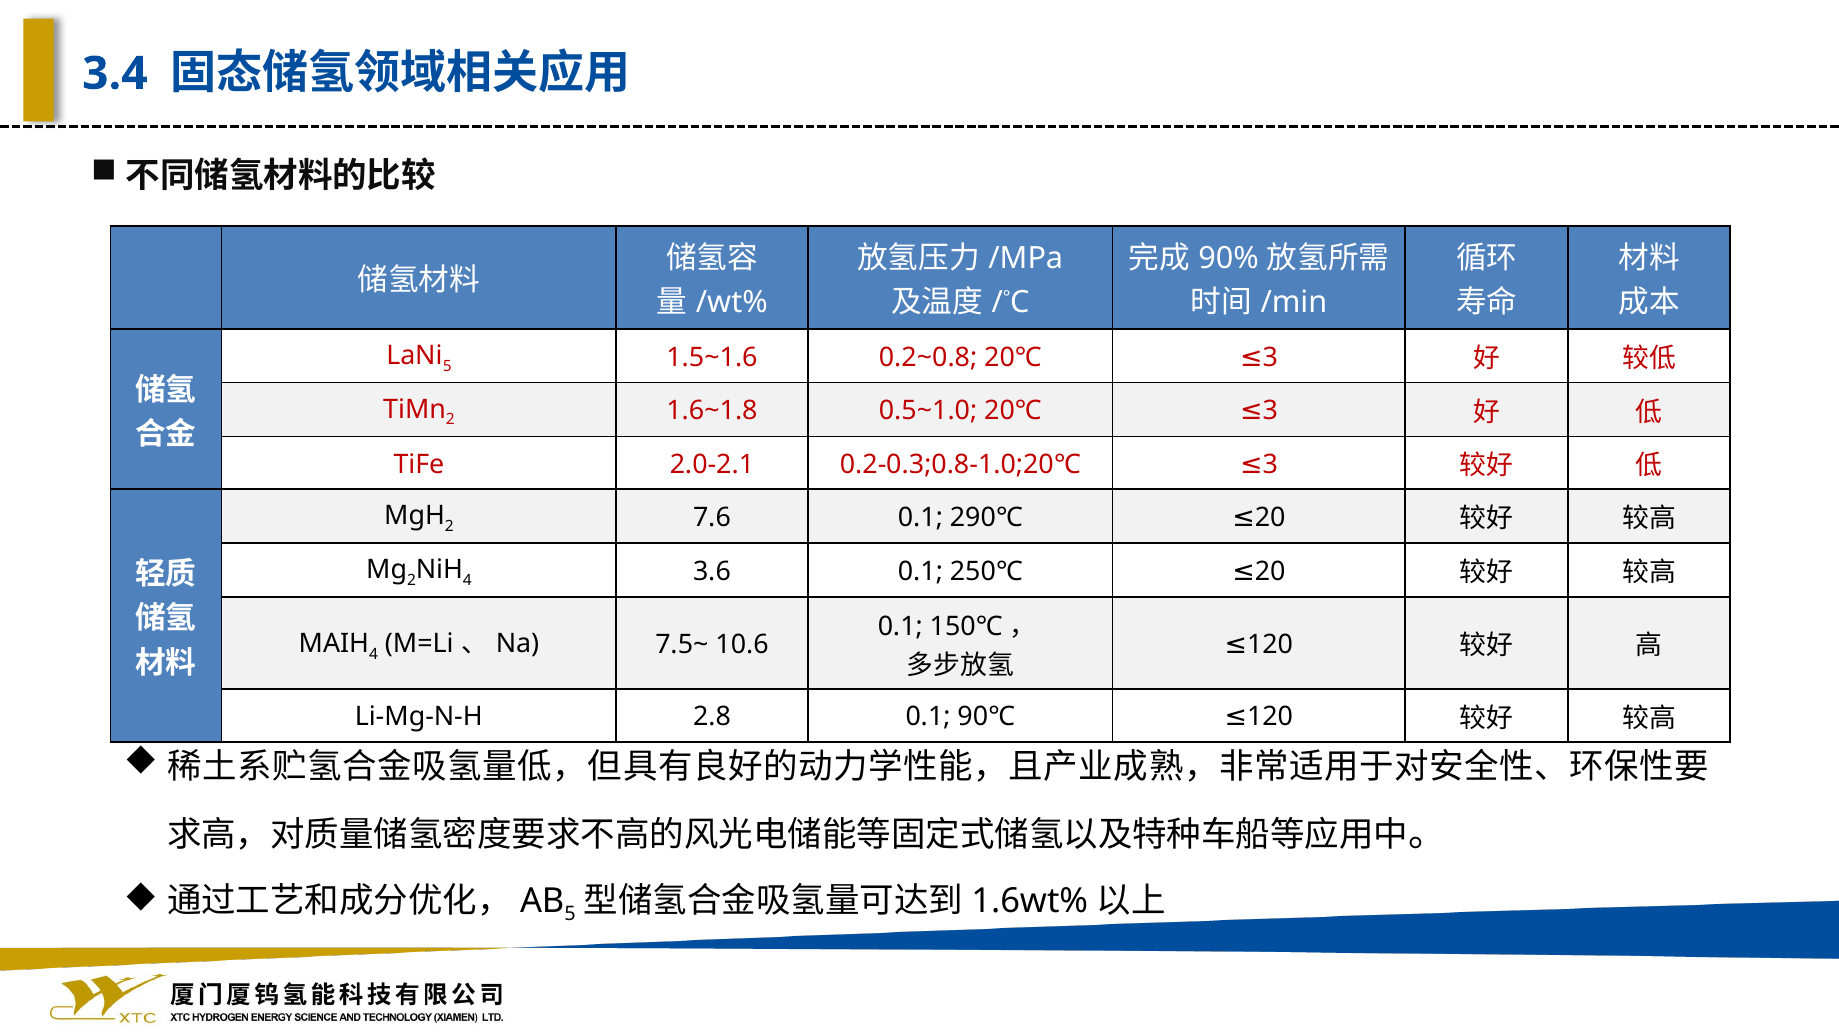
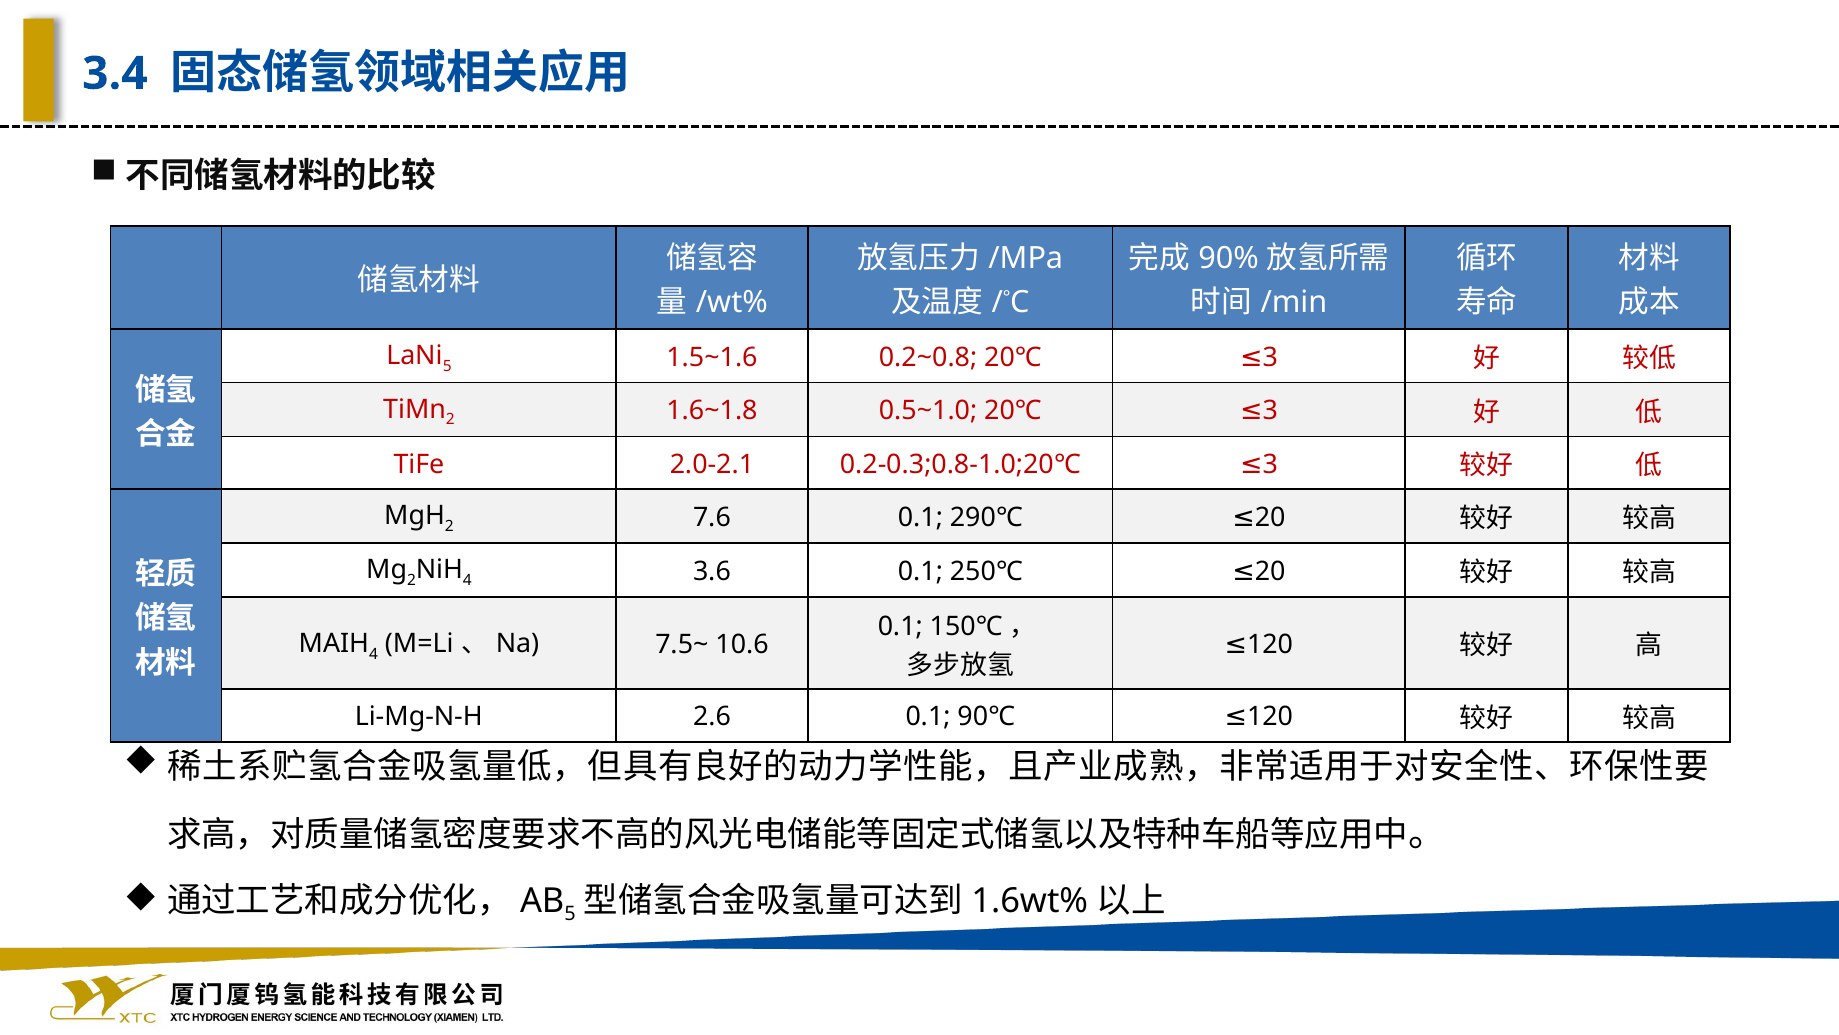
2.8: 2.8 -> 2.6
